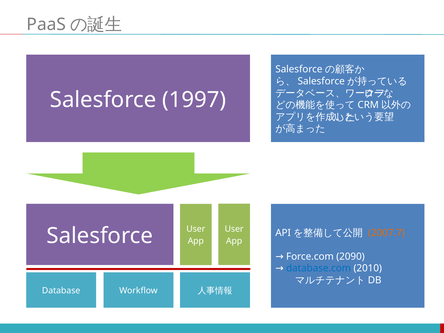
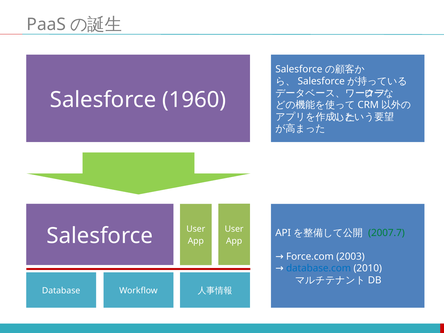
1997: 1997 -> 1960
2007.7 colour: orange -> green
2090: 2090 -> 2003
